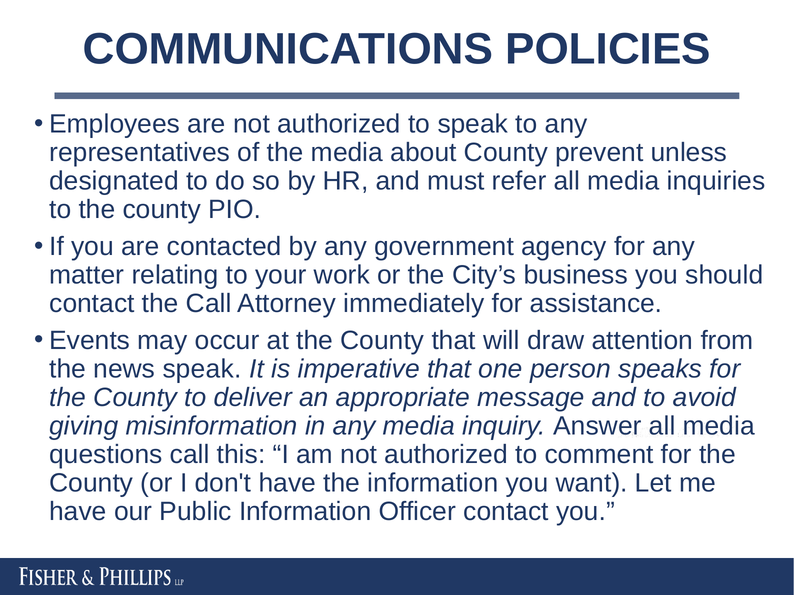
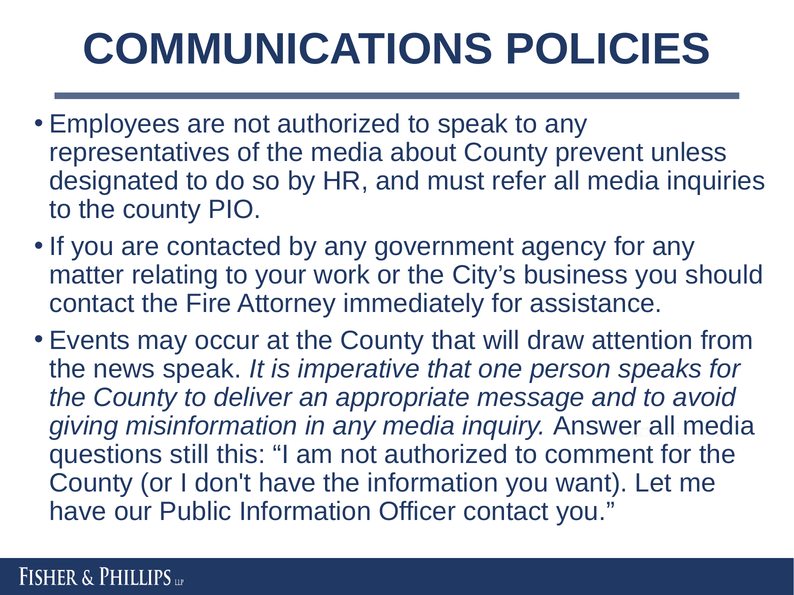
the Call: Call -> Fire
questions call: call -> still
